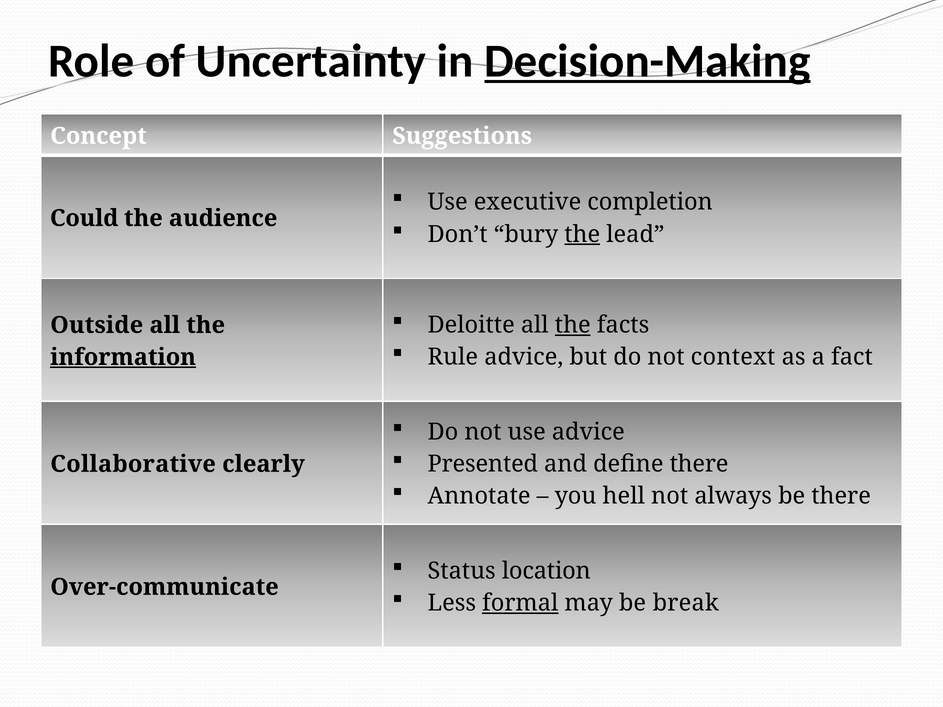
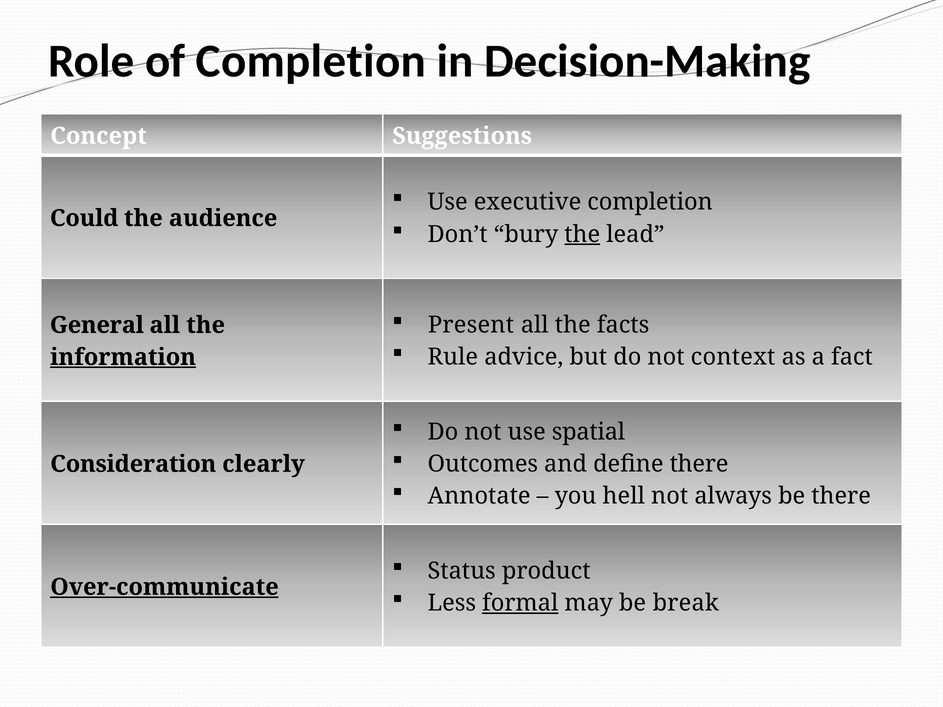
of Uncertainty: Uncertainty -> Completion
Decision-Making underline: present -> none
Deloitte: Deloitte -> Present
the at (573, 325) underline: present -> none
Outside: Outside -> General
use advice: advice -> spatial
Presented: Presented -> Outcomes
Collaborative: Collaborative -> Consideration
location: location -> product
Over-communicate underline: none -> present
